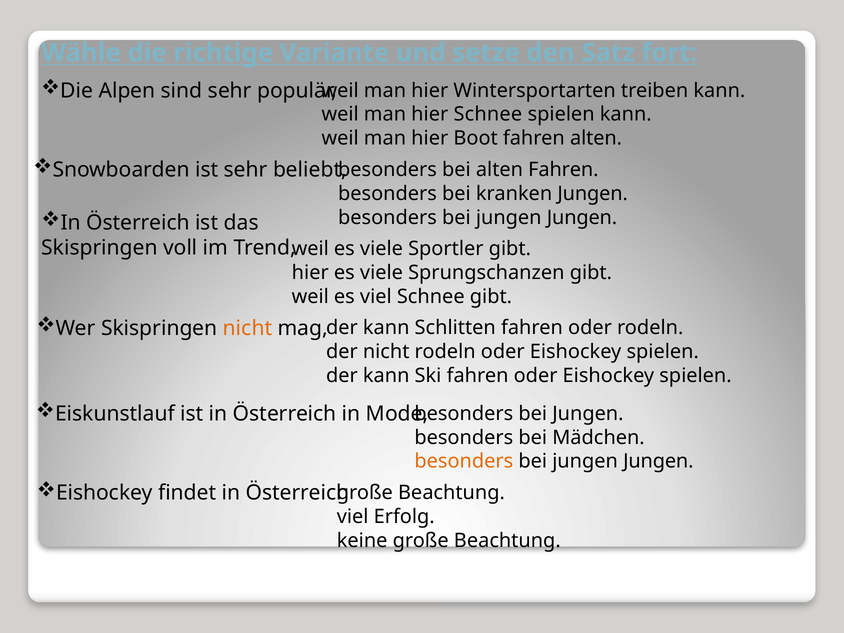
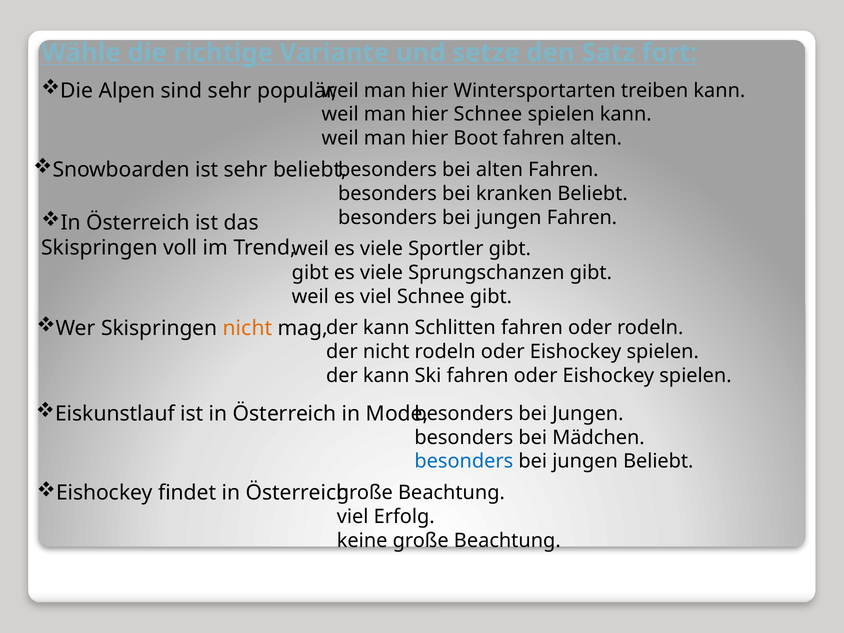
kranken Jungen: Jungen -> Beliebt
Jungen at (582, 217): Jungen -> Fahren
hier at (310, 273): hier -> gibt
besonders at (464, 461) colour: orange -> blue
Jungen at (658, 461): Jungen -> Beliebt
